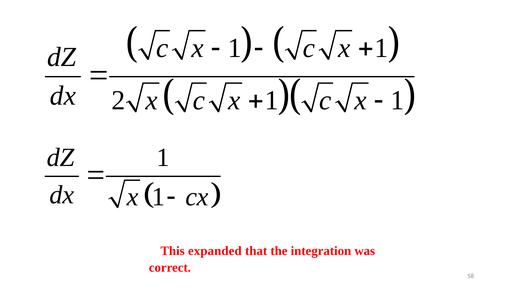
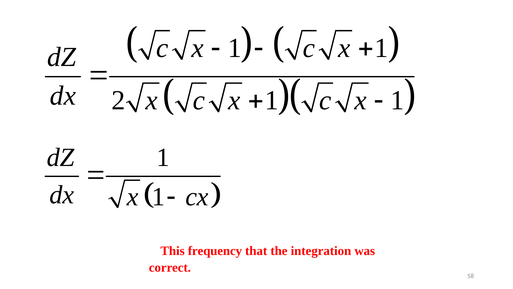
expanded: expanded -> frequency
